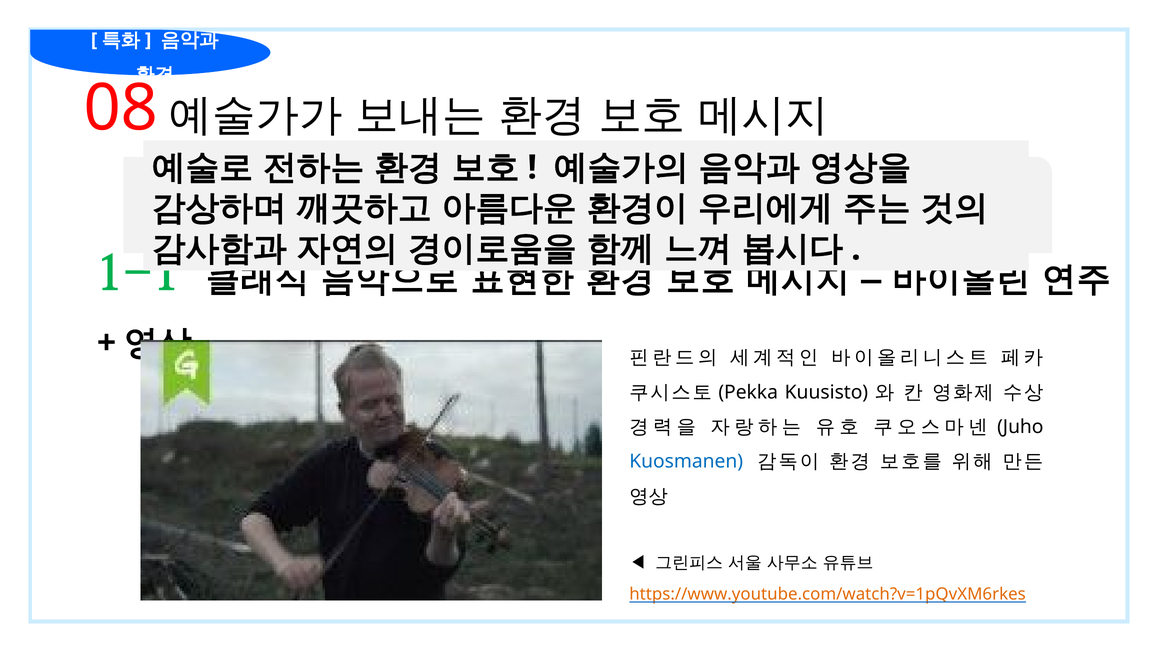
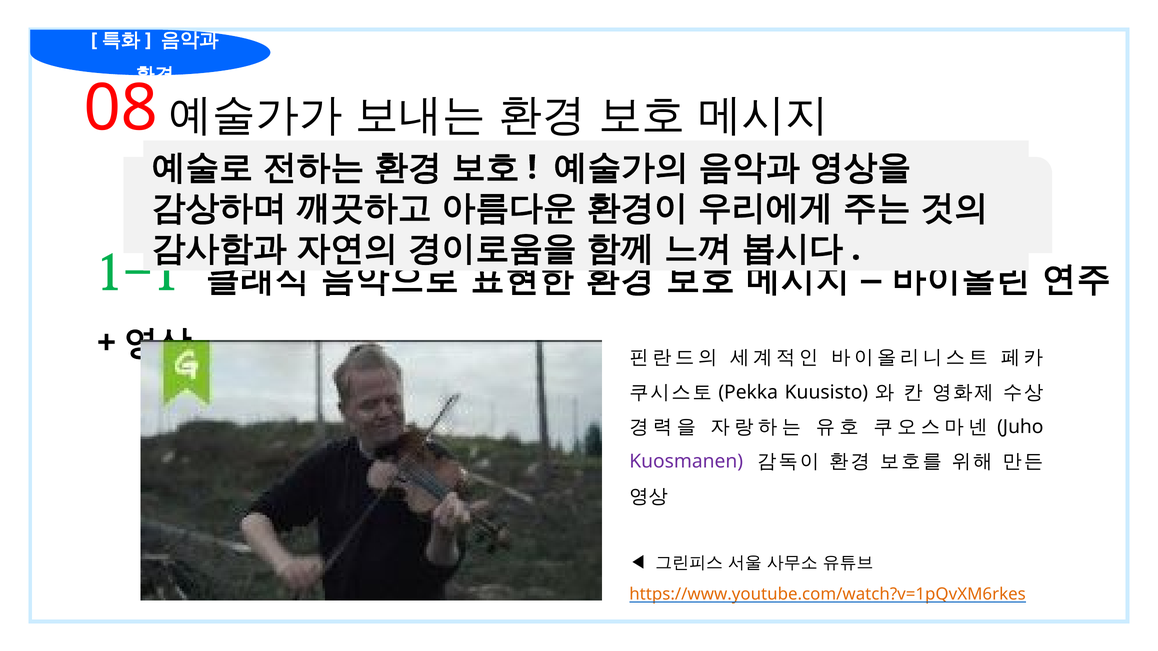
Kuosmanen colour: blue -> purple
